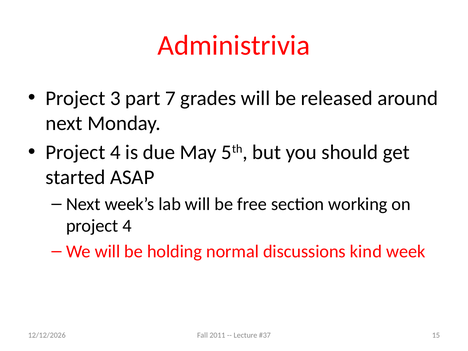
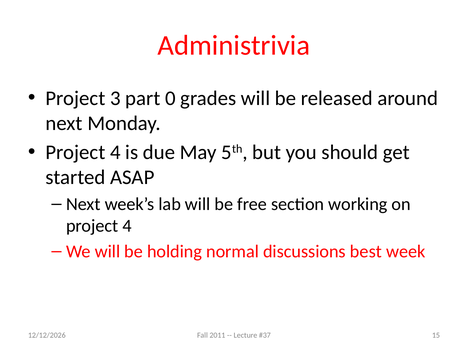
7: 7 -> 0
kind: kind -> best
